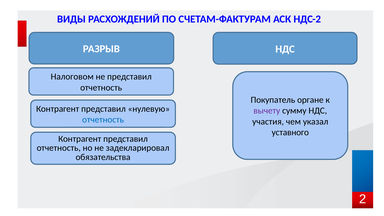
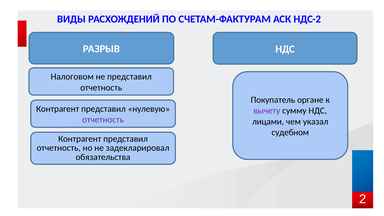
отчетность at (103, 120) colour: blue -> purple
участия: участия -> лицами
уставного: уставного -> судебном
